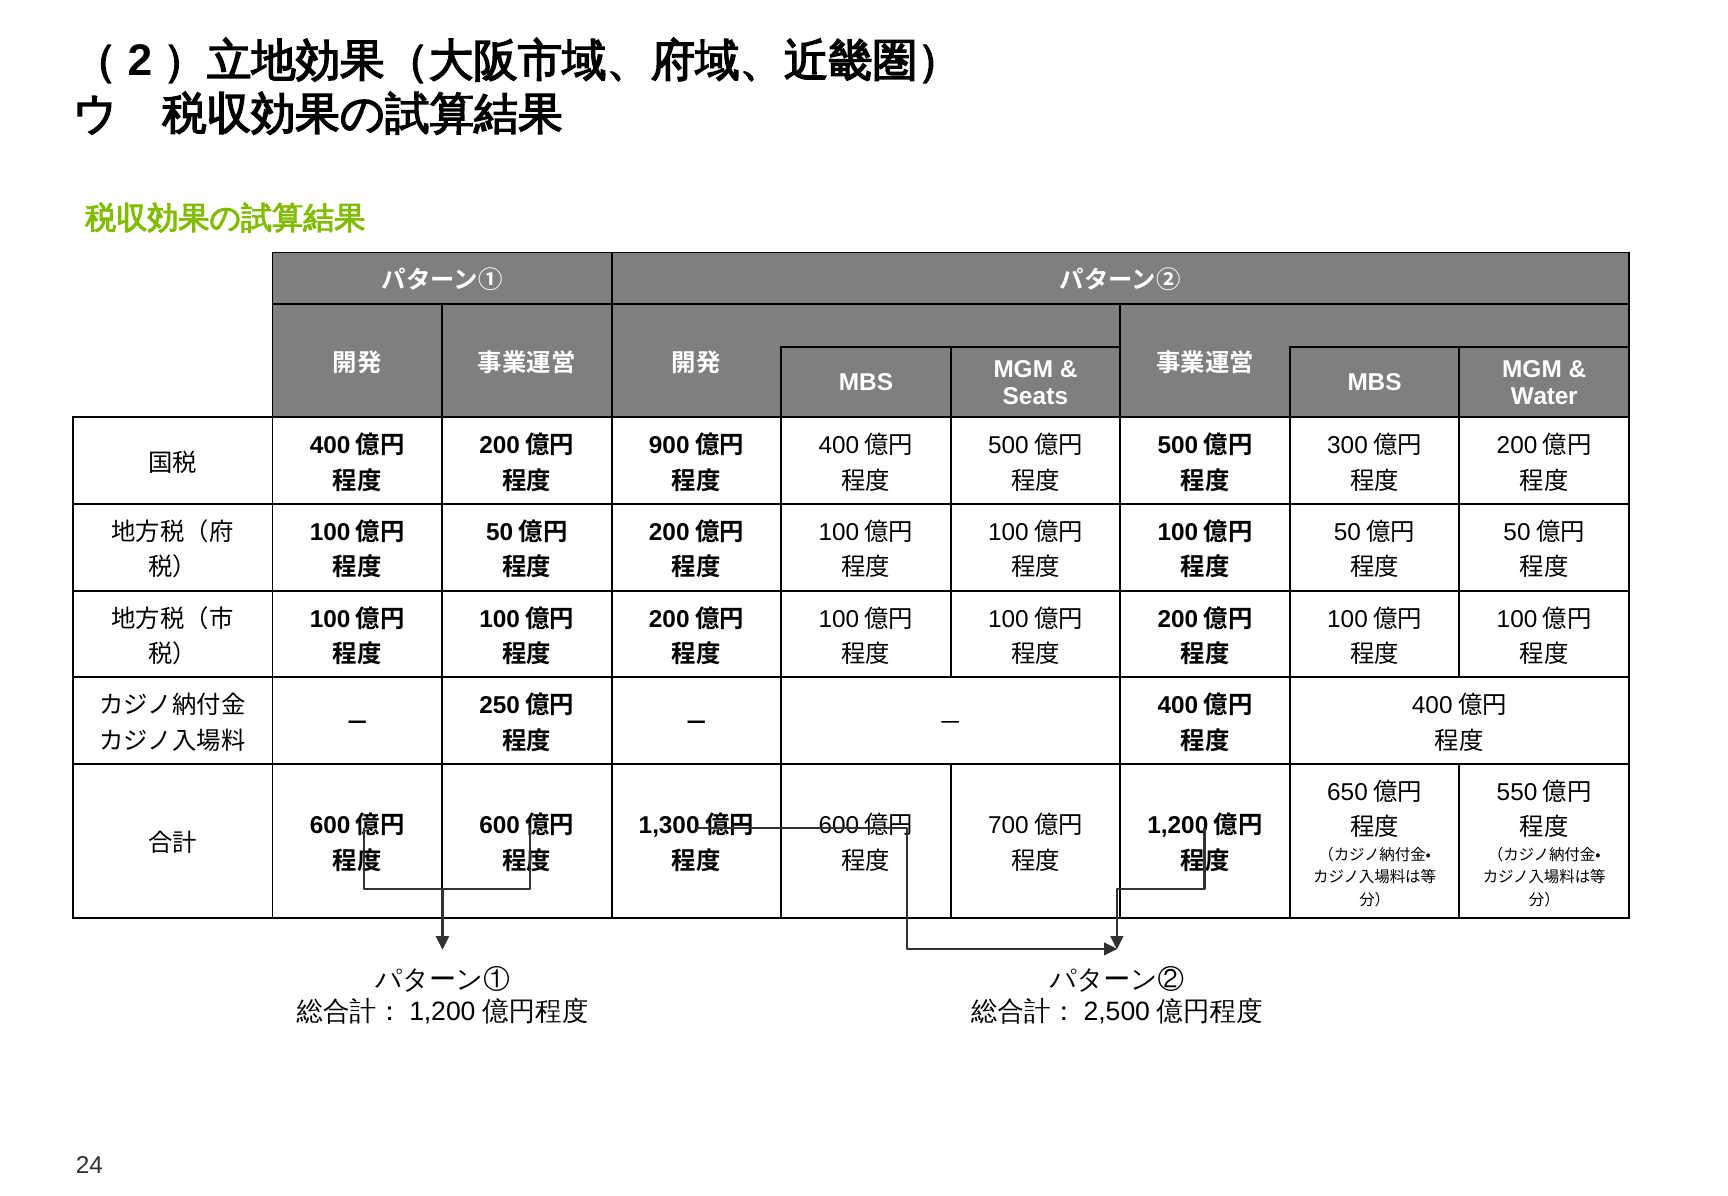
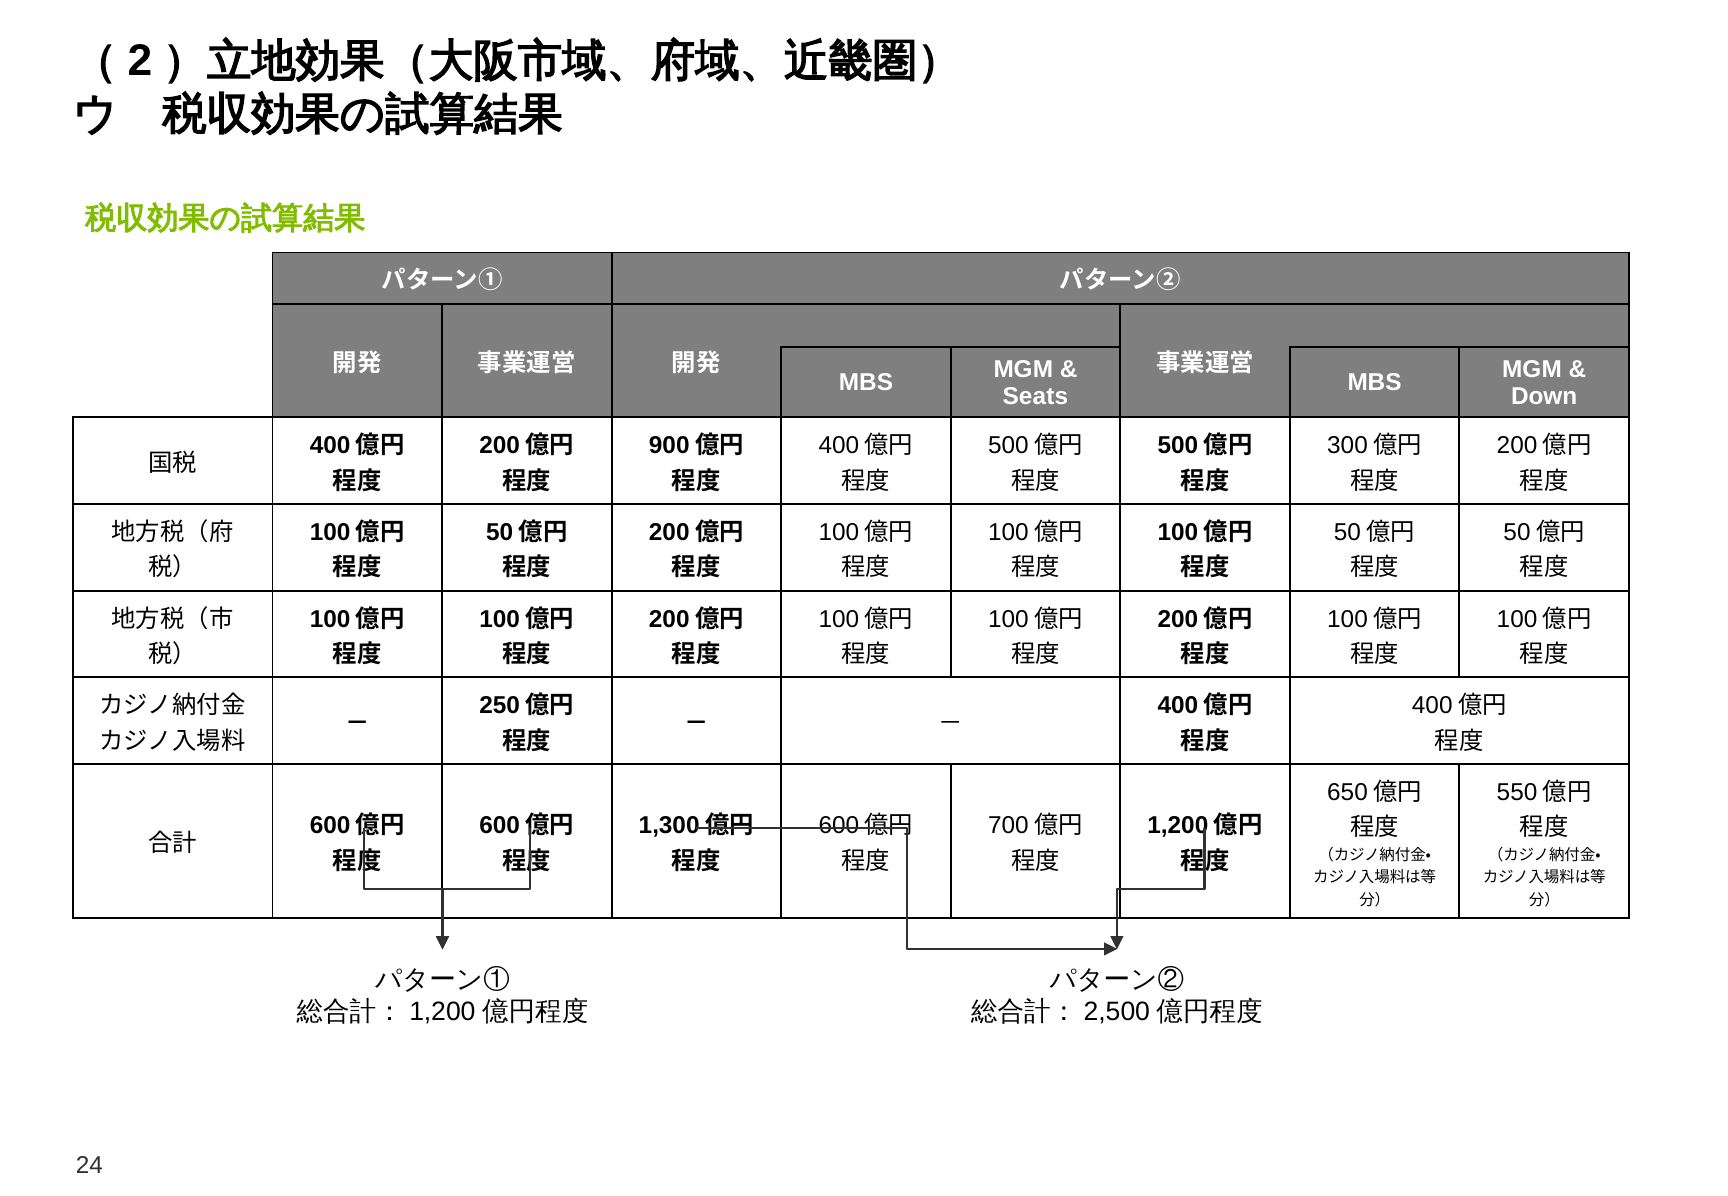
Water: Water -> Down
